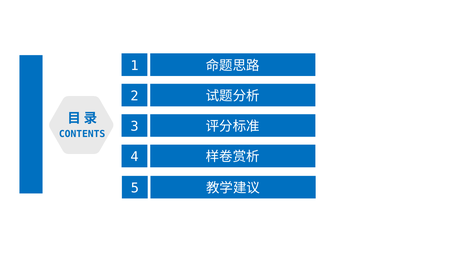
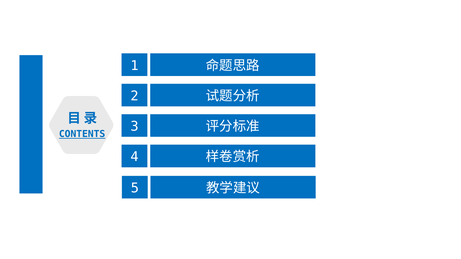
CONTENTS underline: none -> present
